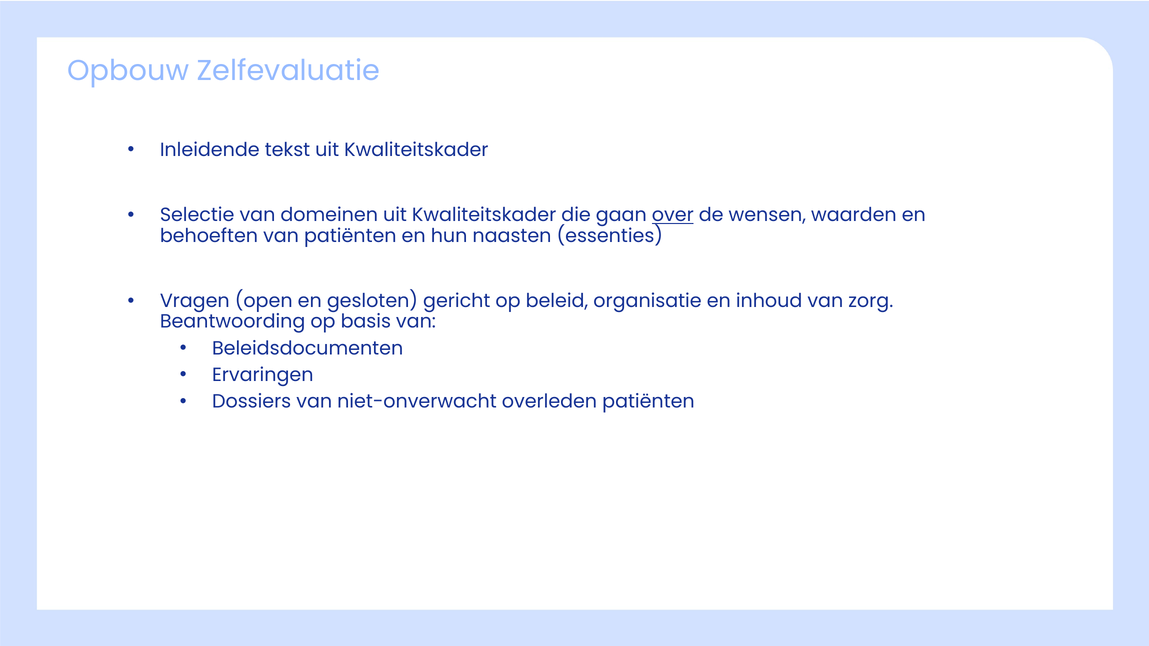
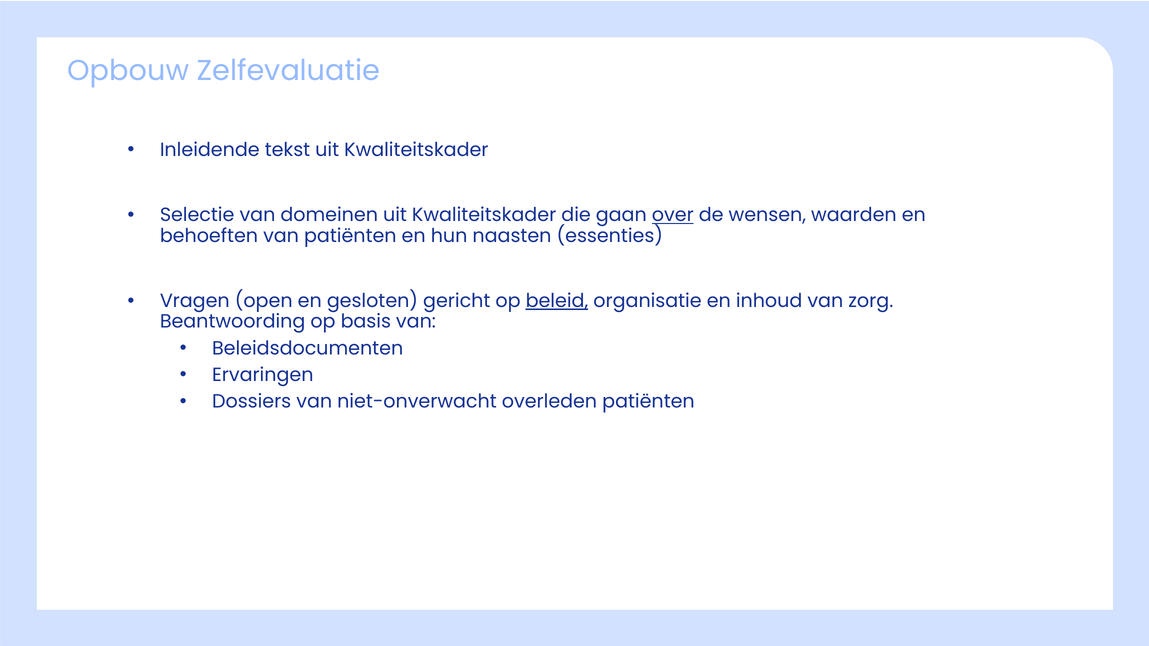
beleid underline: none -> present
